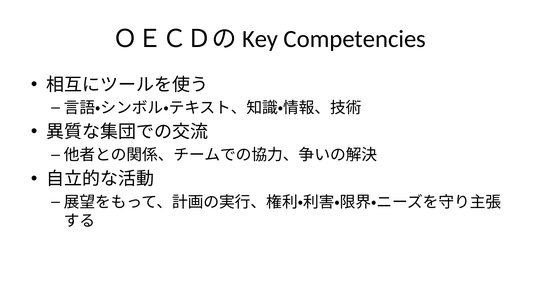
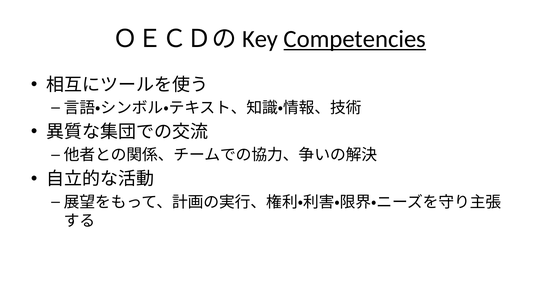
Competencies underline: none -> present
